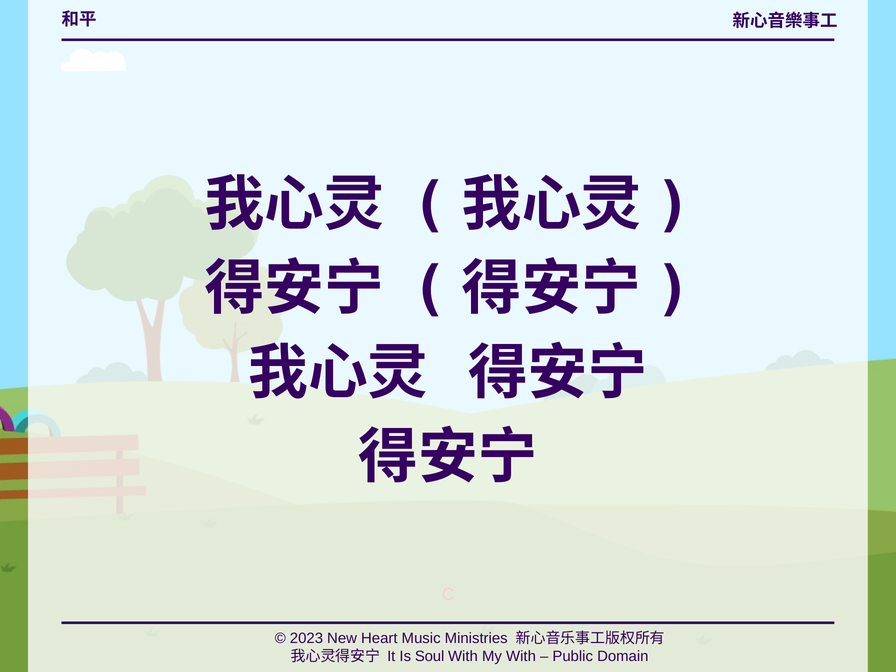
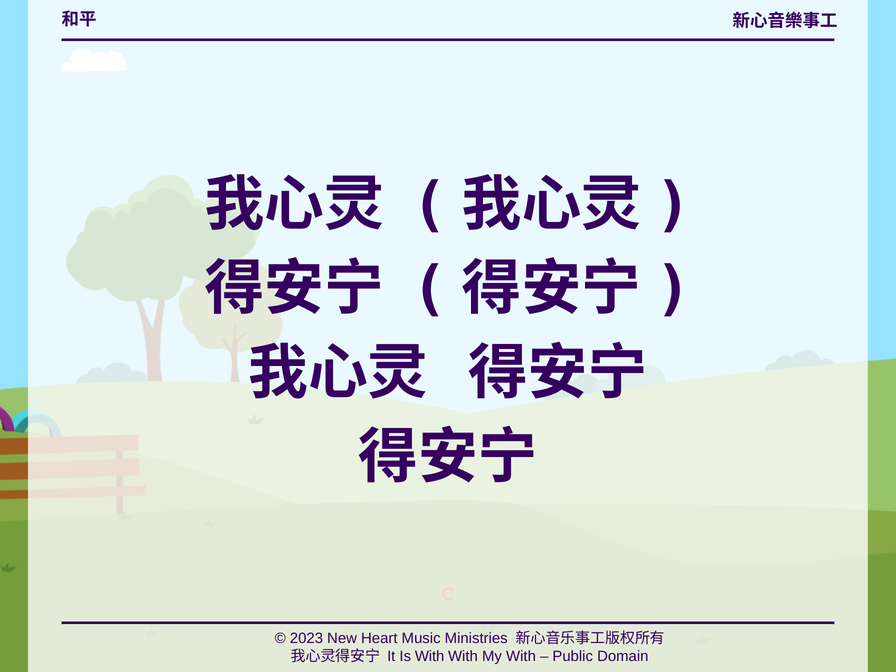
Is Soul: Soul -> With
